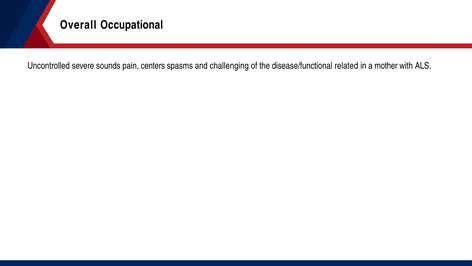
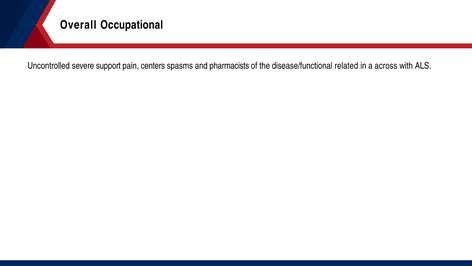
sounds: sounds -> support
challenging: challenging -> pharmacists
mother: mother -> across
